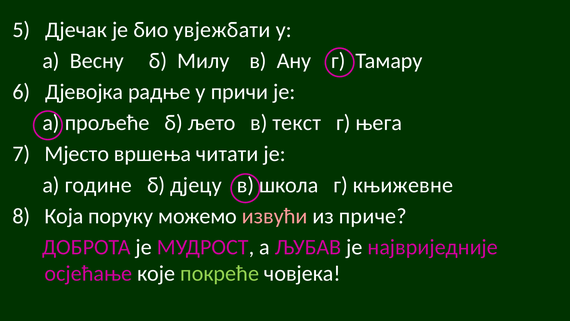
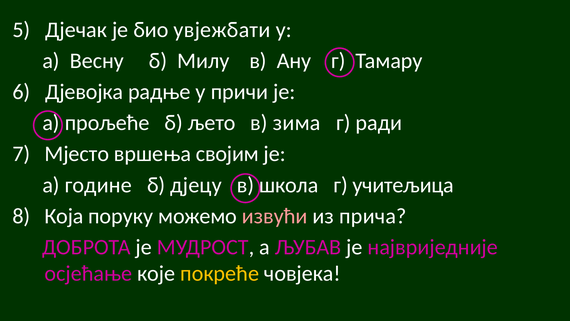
текст: текст -> зима
њега: њега -> ради
читати: читати -> својим
књижевне: књижевне -> учитељица
приче: приче -> прича
покреће colour: light green -> yellow
